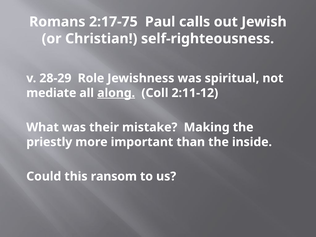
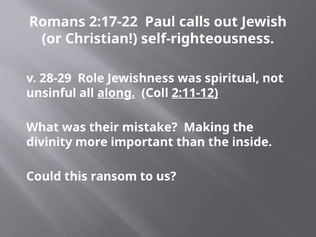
2:17-75: 2:17-75 -> 2:17-22
mediate: mediate -> unsinful
2:11-12 underline: none -> present
priestly: priestly -> divinity
